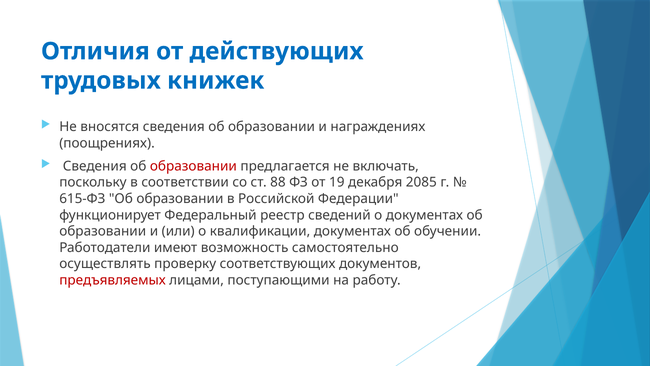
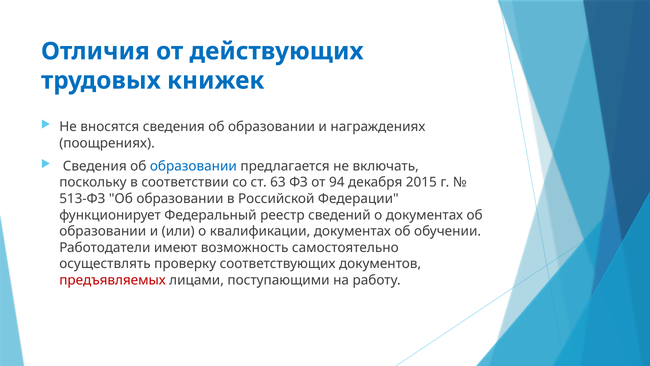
образовании at (193, 166) colour: red -> blue
88: 88 -> 63
19: 19 -> 94
2085: 2085 -> 2015
615-ФЗ: 615-ФЗ -> 513-ФЗ
